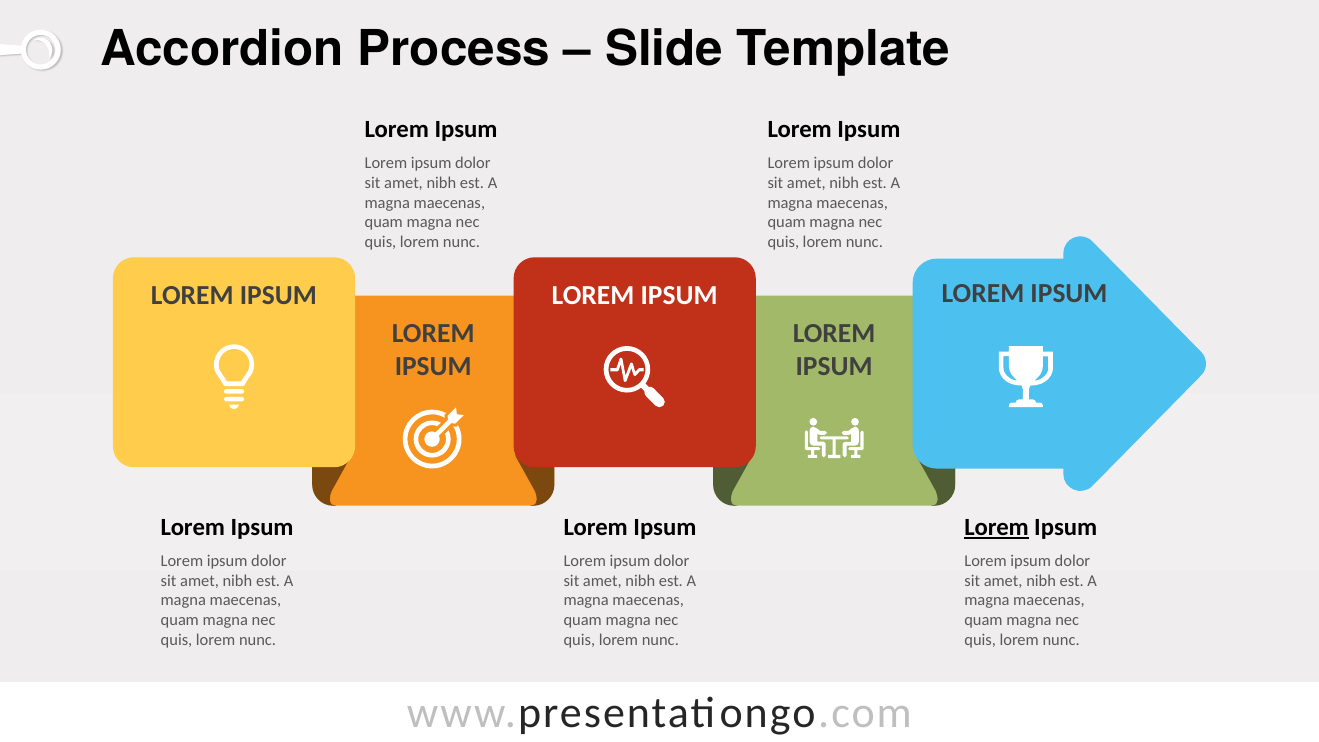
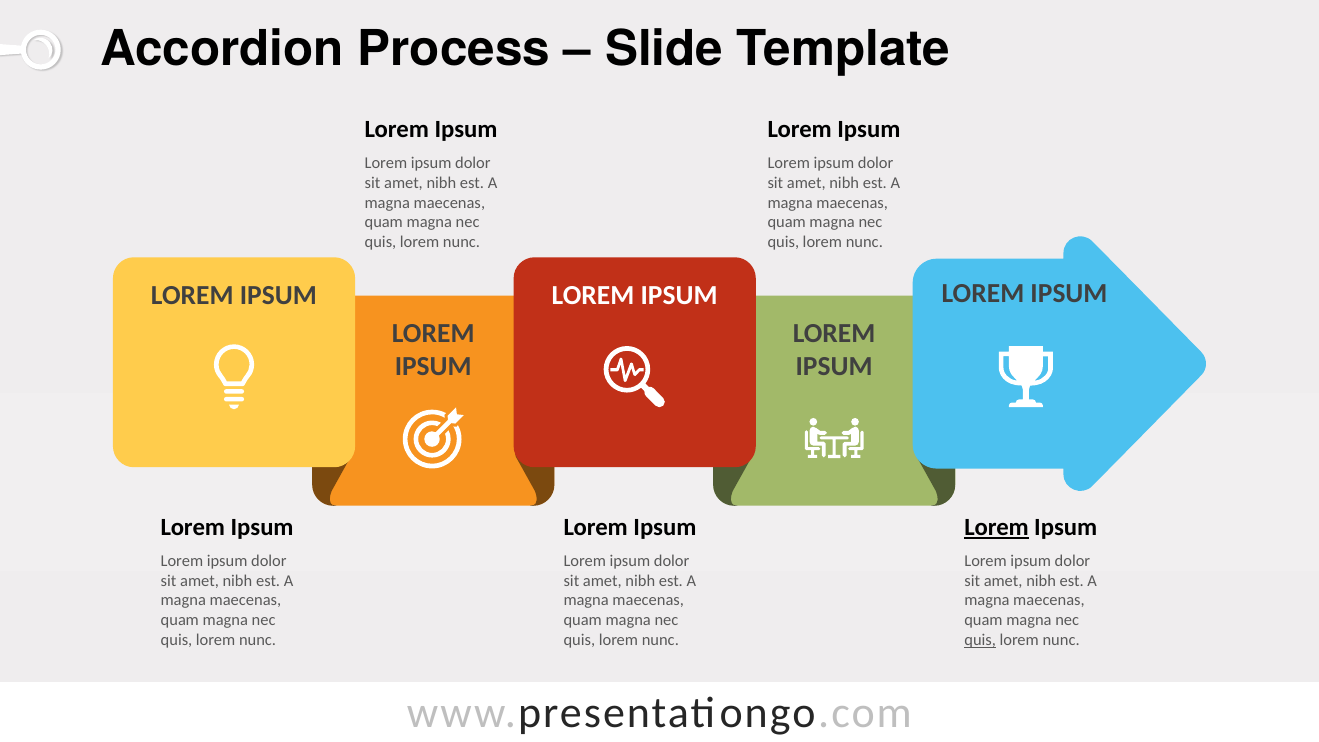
quis at (980, 640) underline: none -> present
